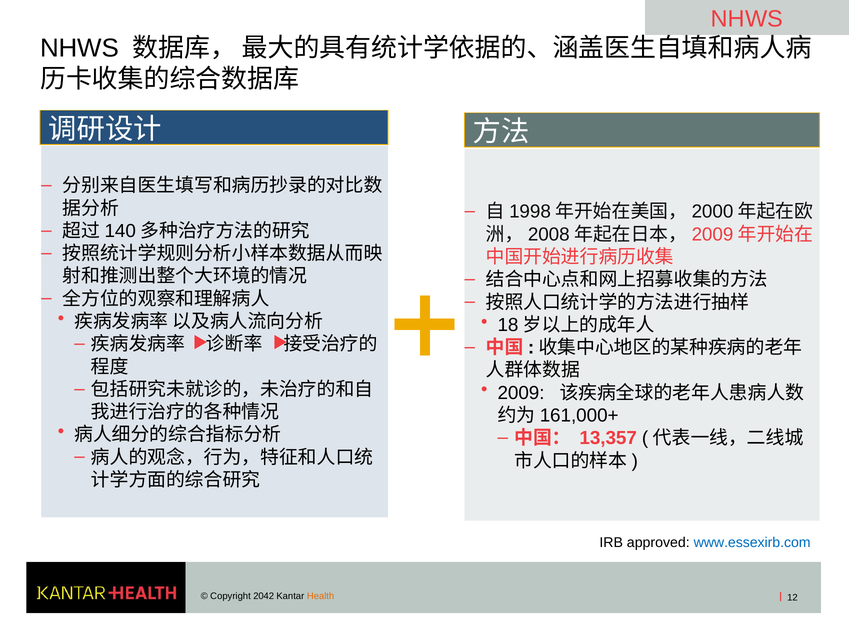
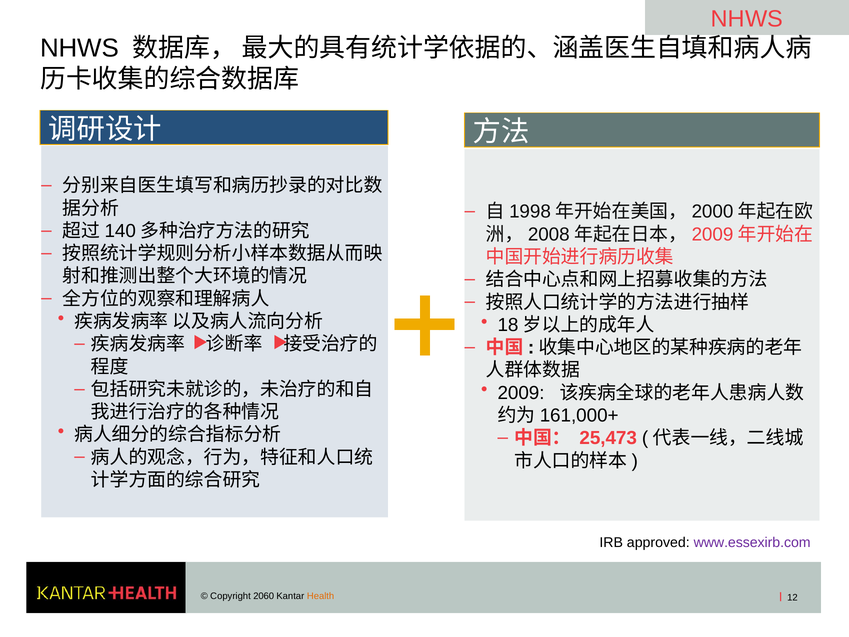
13,357: 13,357 -> 25,473
www.essexirb.com colour: blue -> purple
2042: 2042 -> 2060
